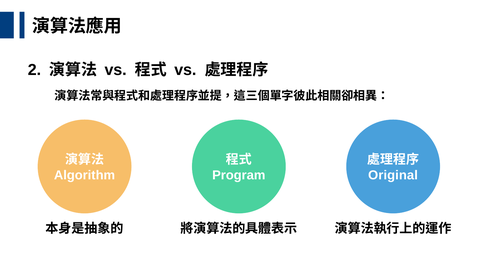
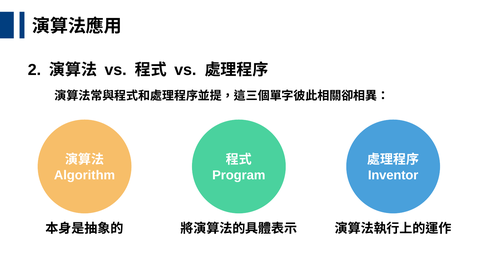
Original: Original -> Inventor
